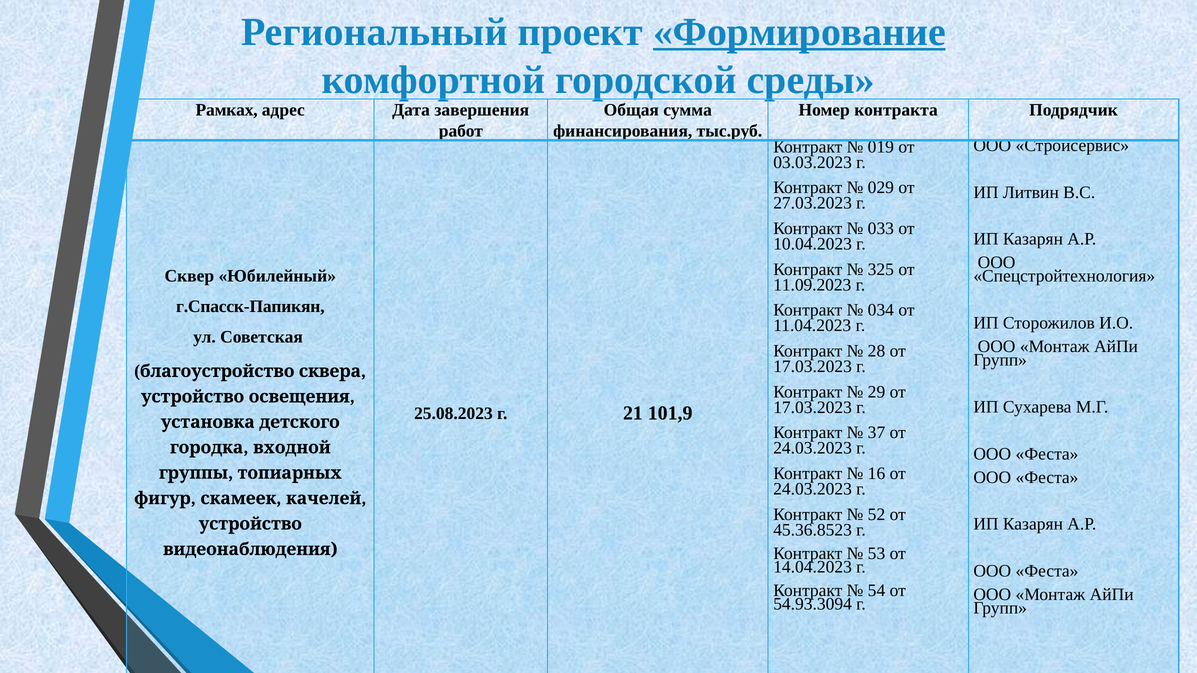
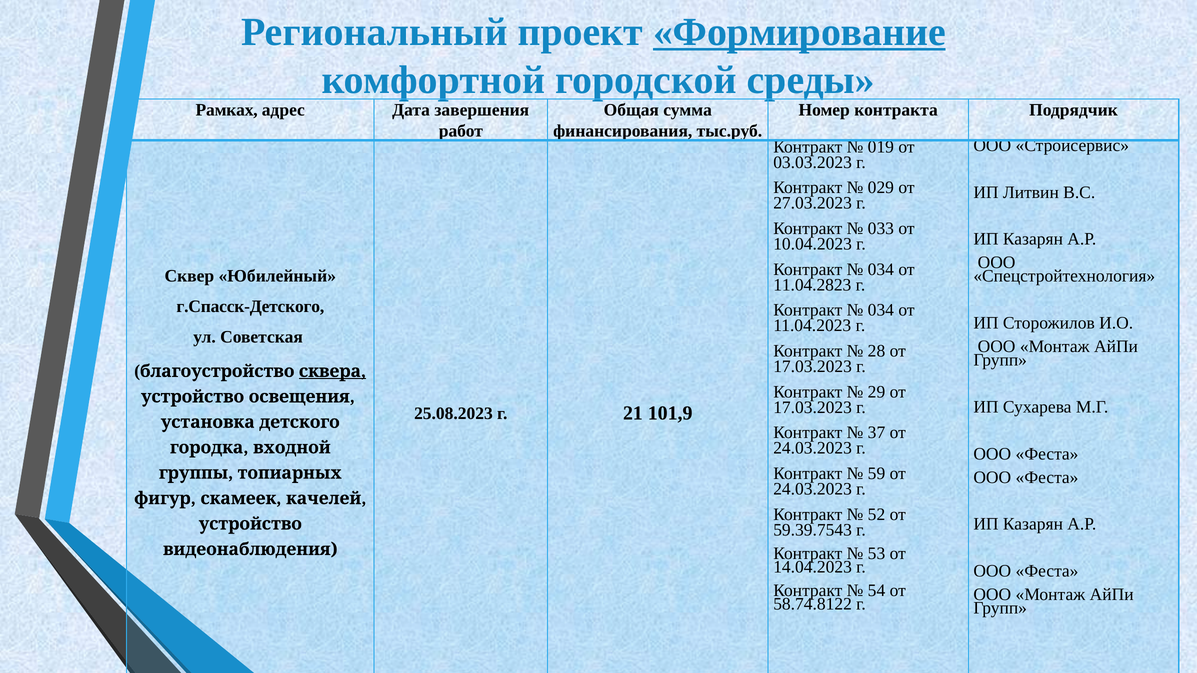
325 at (881, 269): 325 -> 034
11.09.2023: 11.09.2023 -> 11.04.2823
г.Спасск-Папикян: г.Спасск-Папикян -> г.Спасск-Детского
сквера underline: none -> present
16: 16 -> 59
45.36.8523: 45.36.8523 -> 59.39.7543
54.93.3094: 54.93.3094 -> 58.74.8122
